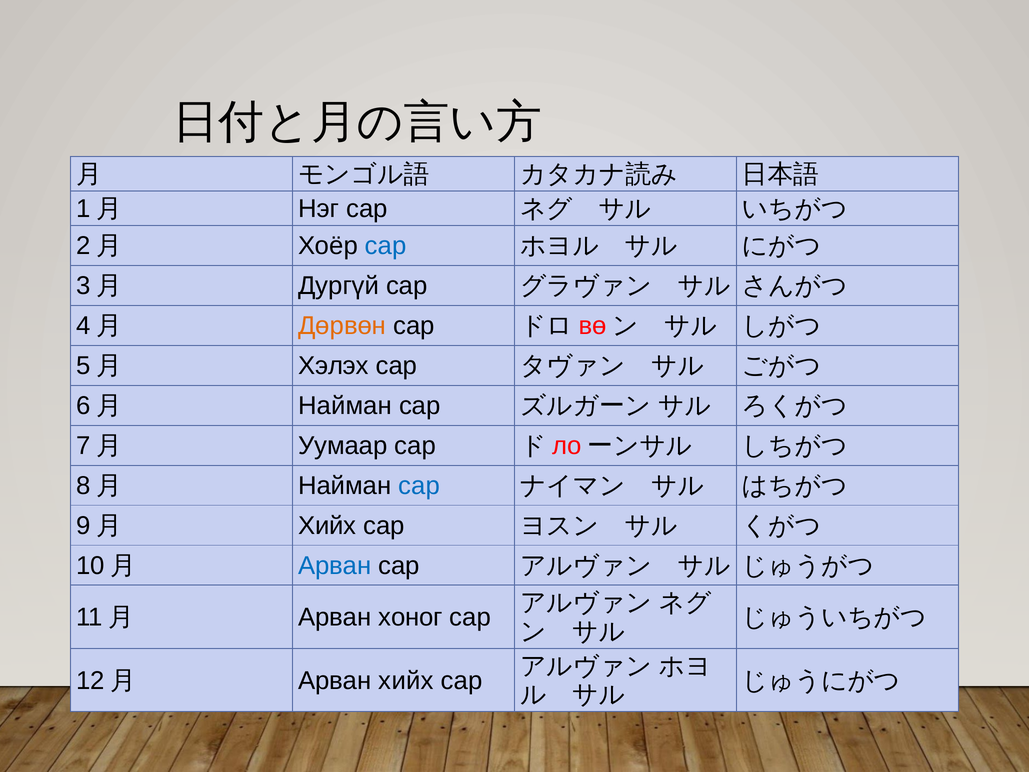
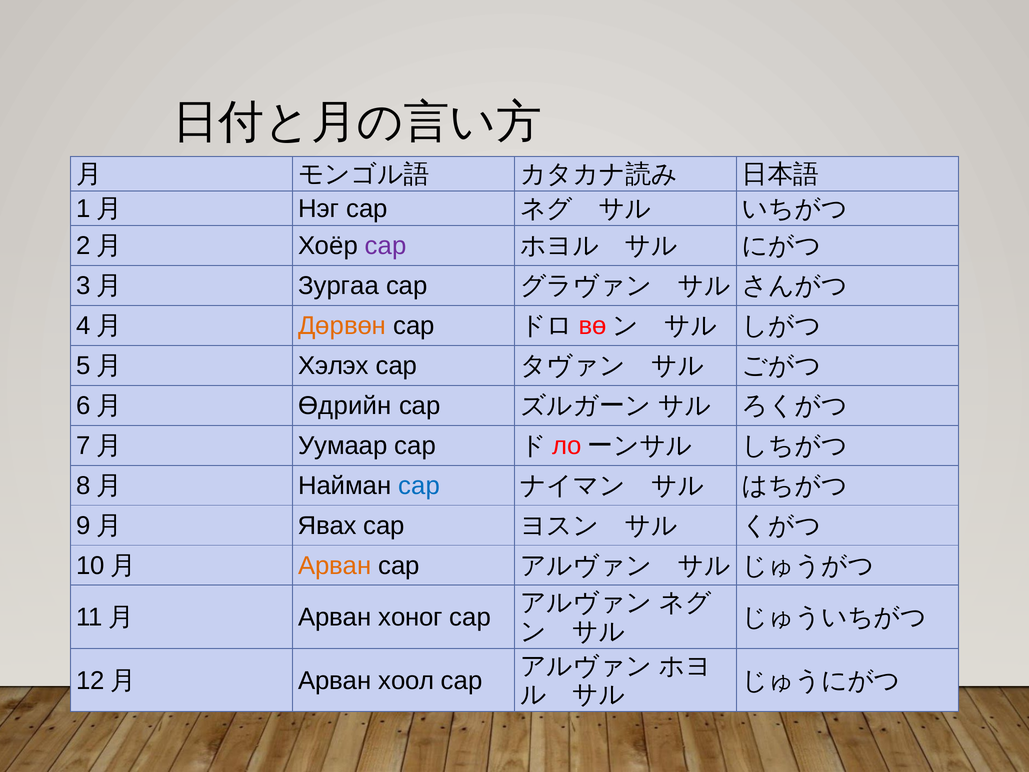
сар at (386, 246) colour: blue -> purple
Дургүй: Дургүй -> Зургаа
Найман at (345, 406): Найман -> Өдрийн
Хийх at (327, 525): Хийх -> Явах
Арван at (335, 565) colour: blue -> orange
Арван хийх: хийх -> хоол
